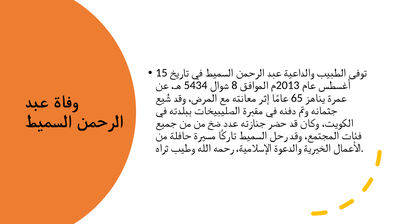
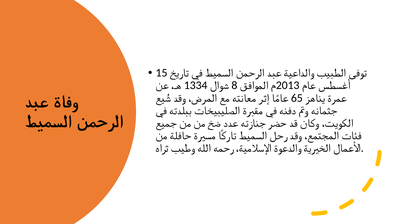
5434: 5434 -> 1334
